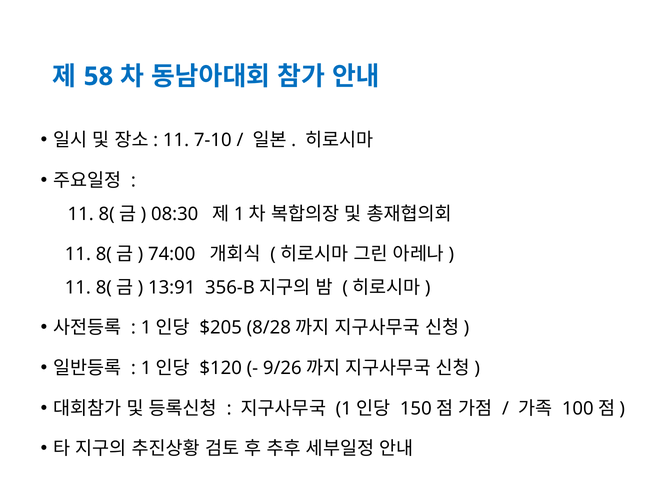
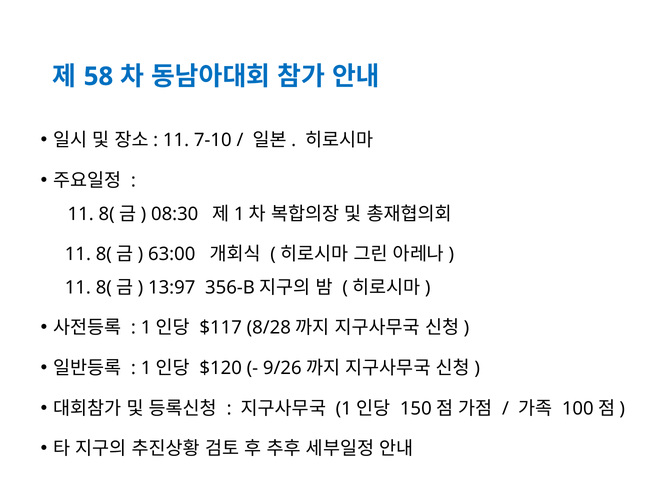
74:00: 74:00 -> 63:00
13:91: 13:91 -> 13:97
$205: $205 -> $117
